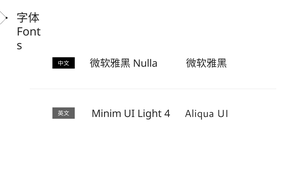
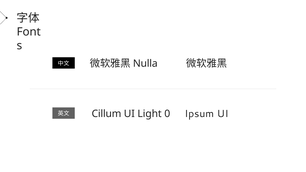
Aliqua: Aliqua -> Ipsum
Minim: Minim -> Cillum
4: 4 -> 0
